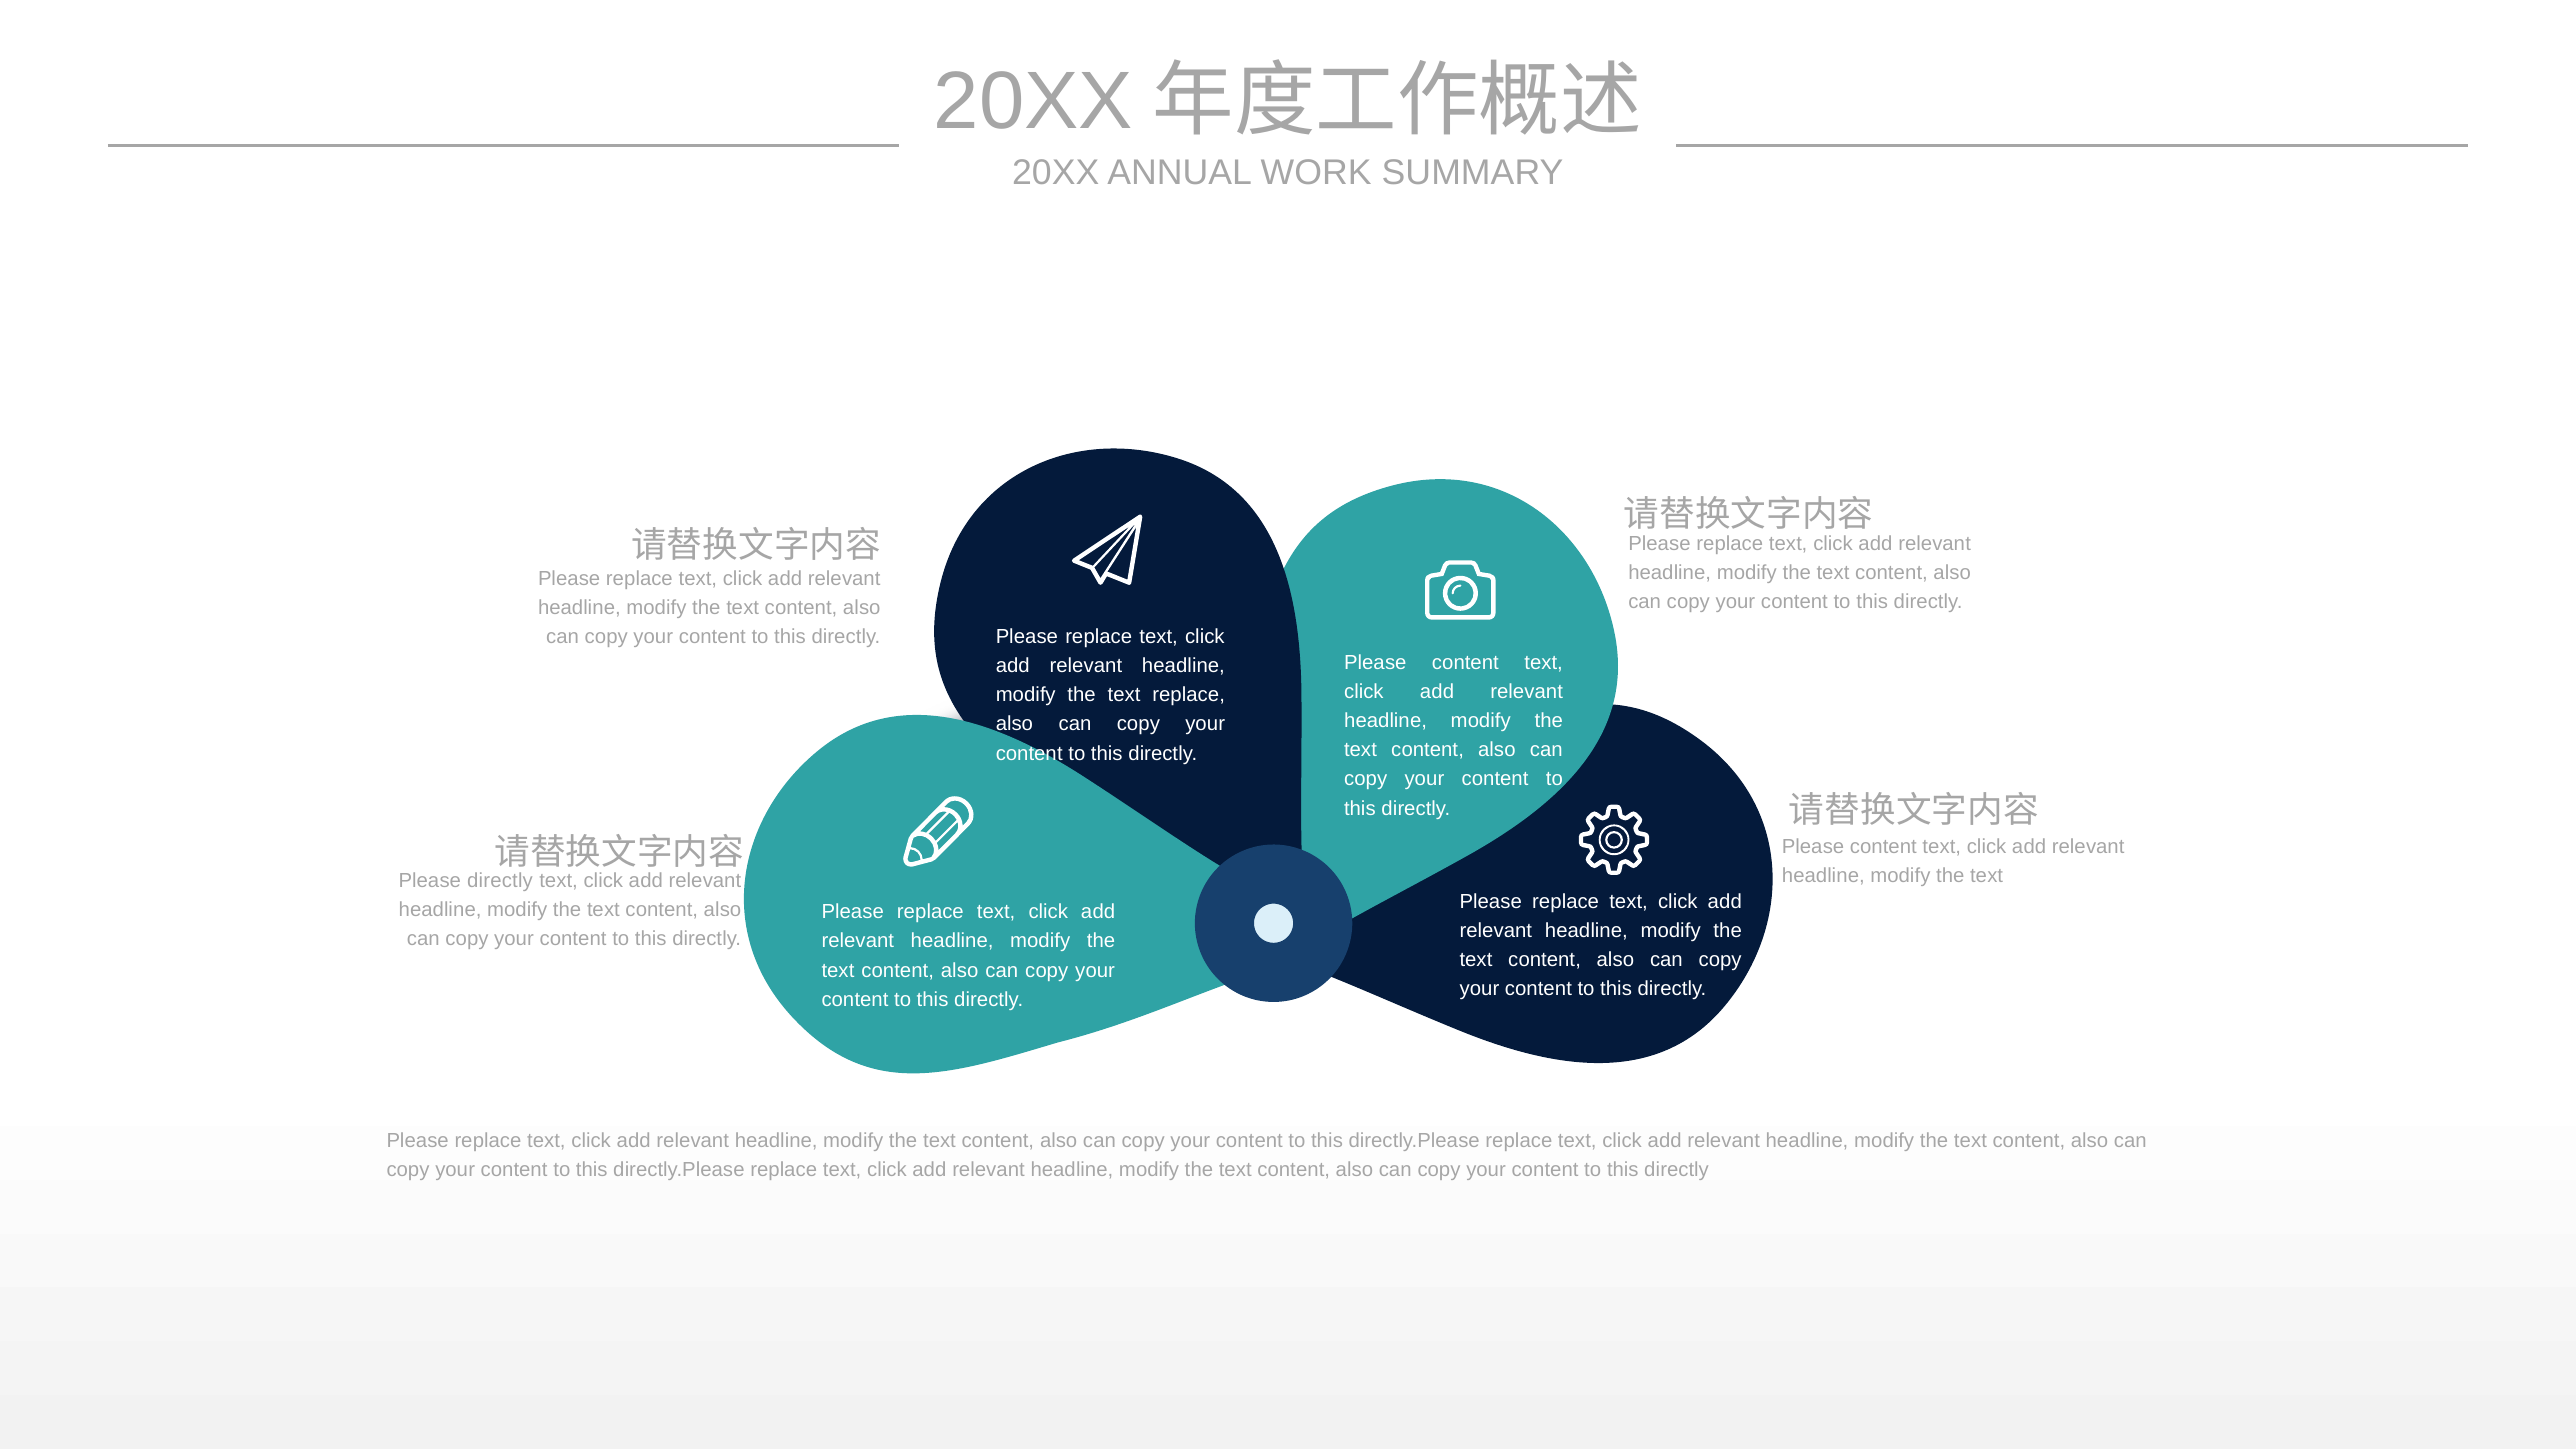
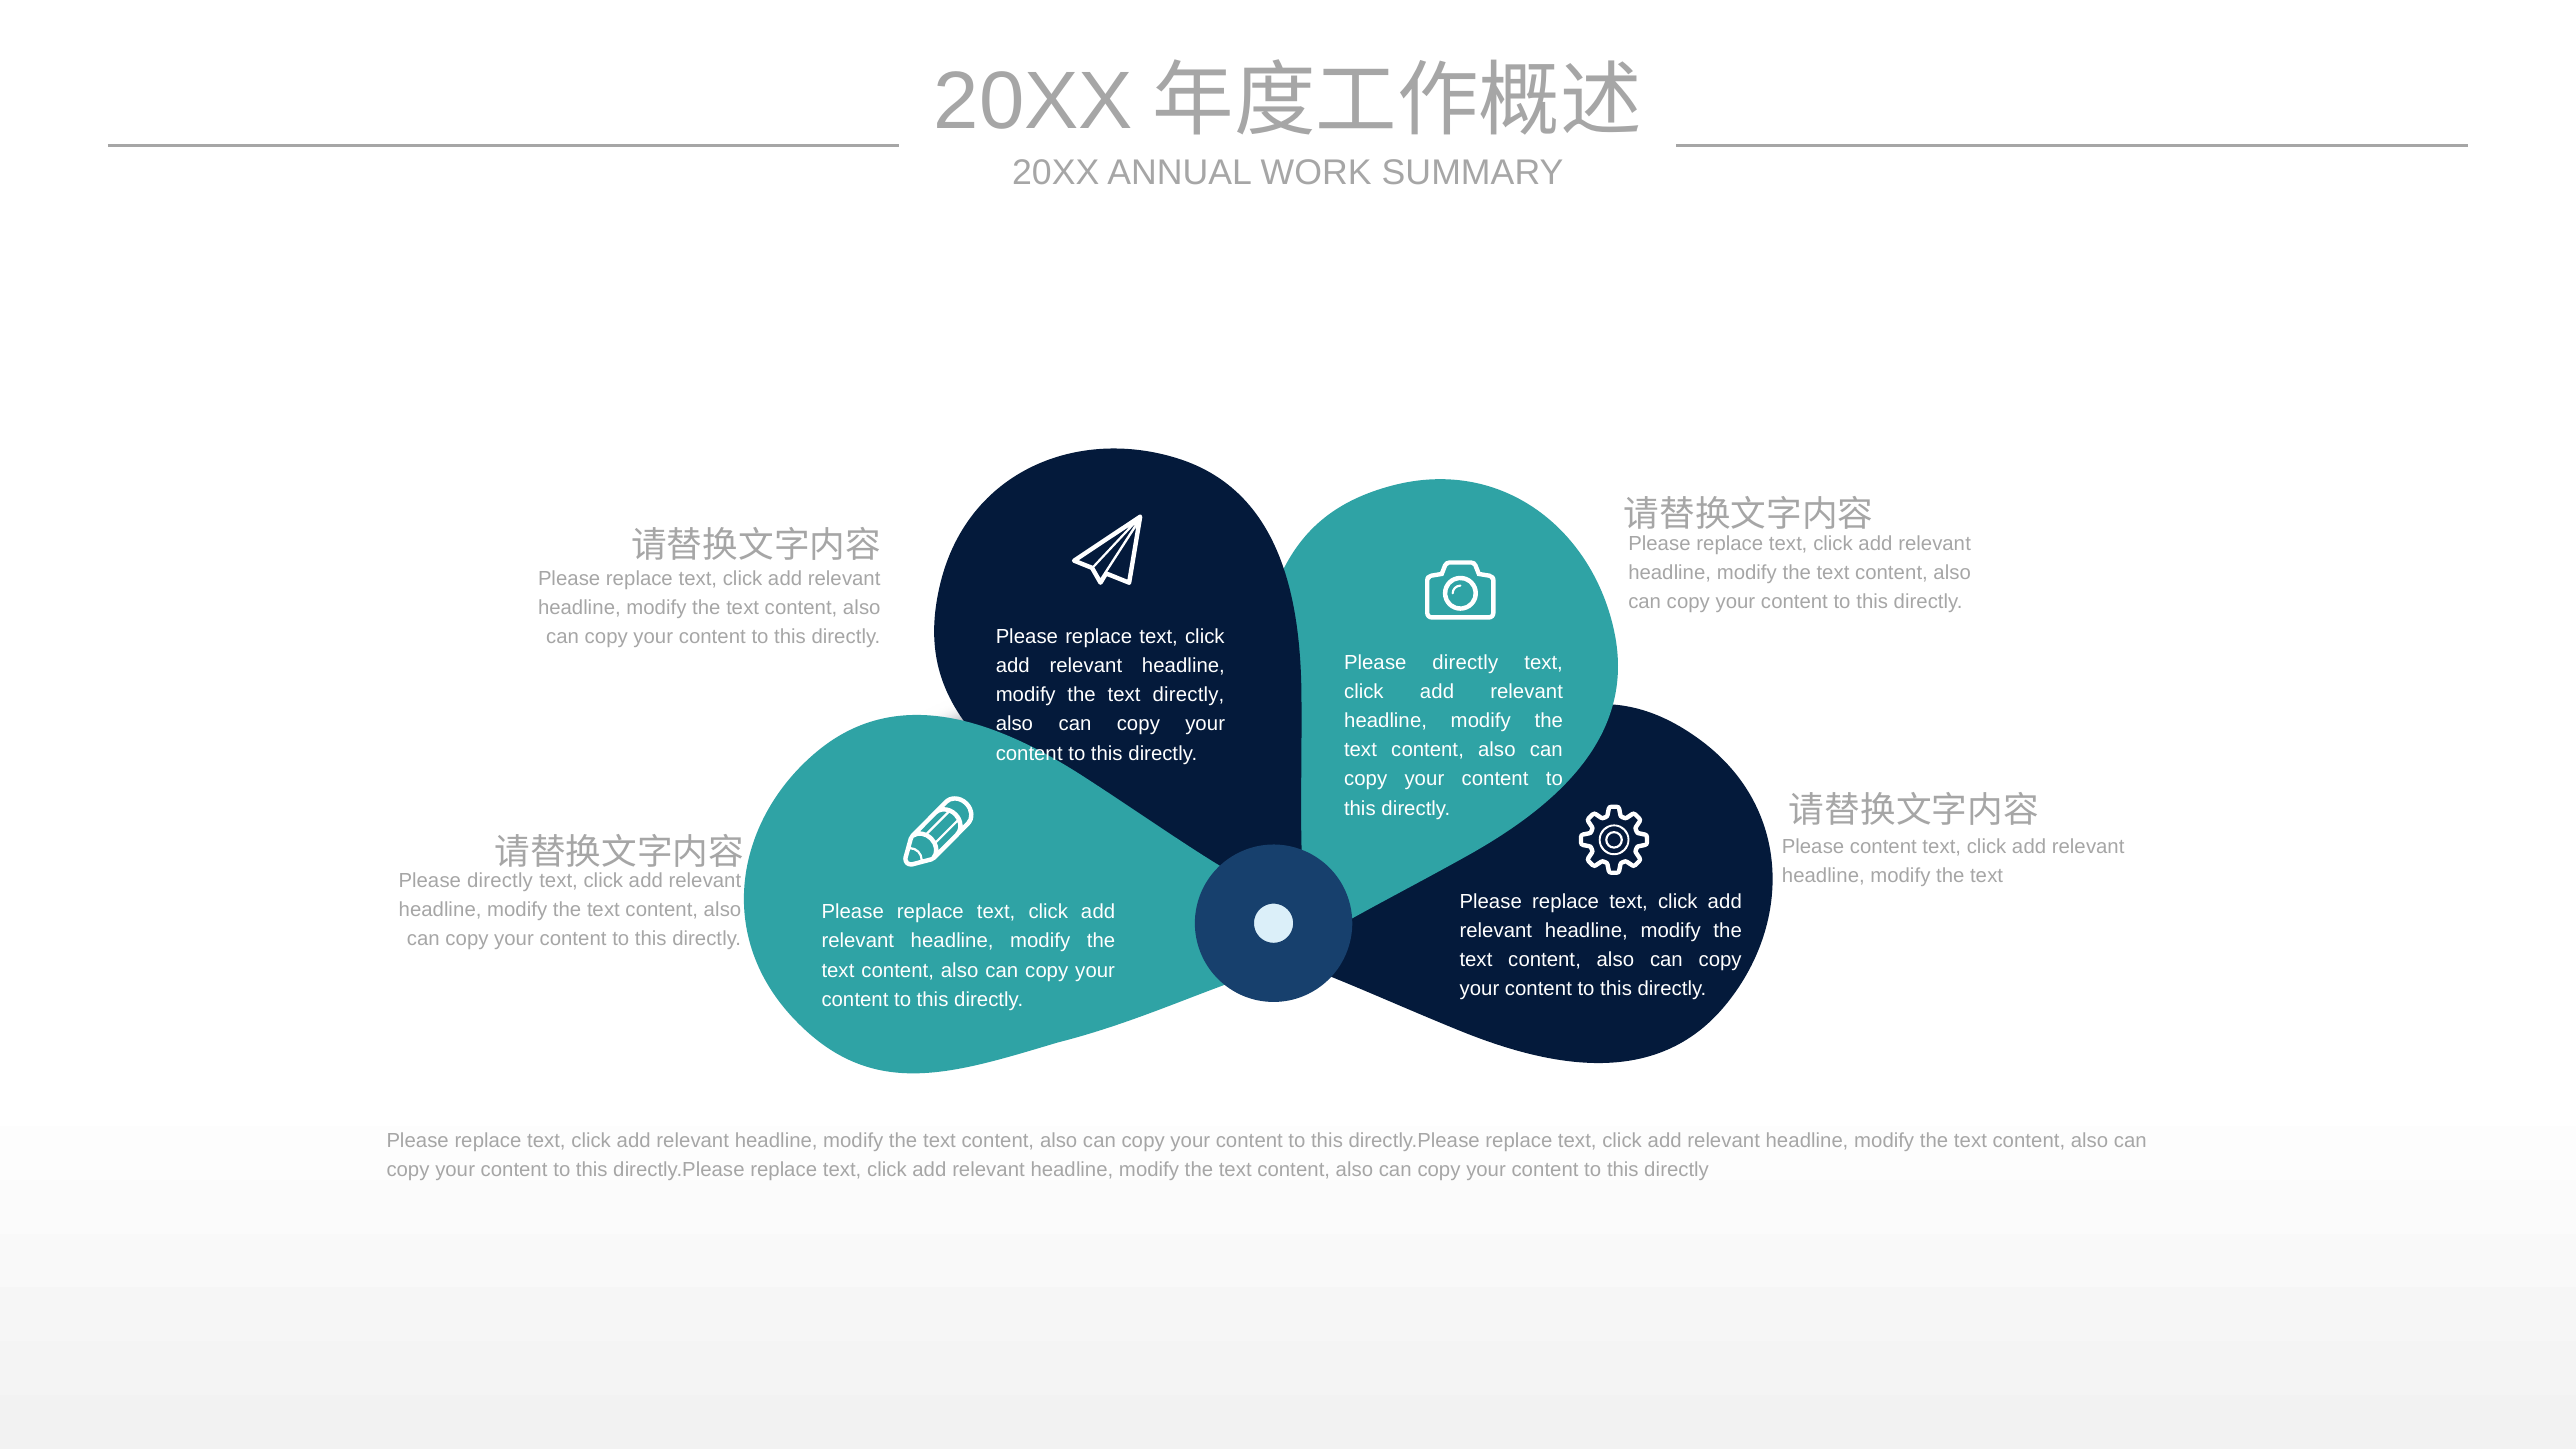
content at (1465, 662): content -> directly
text replace: replace -> directly
